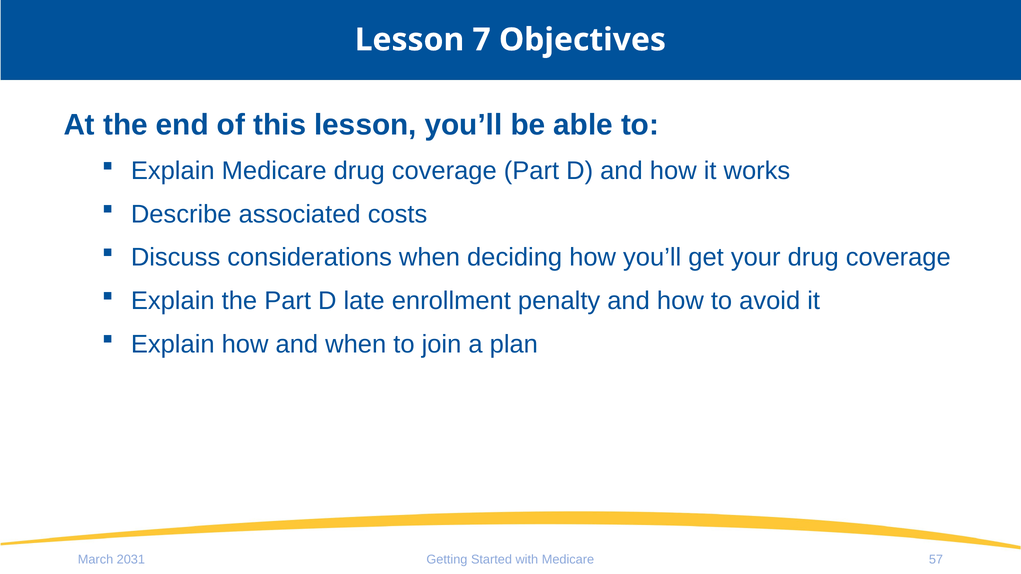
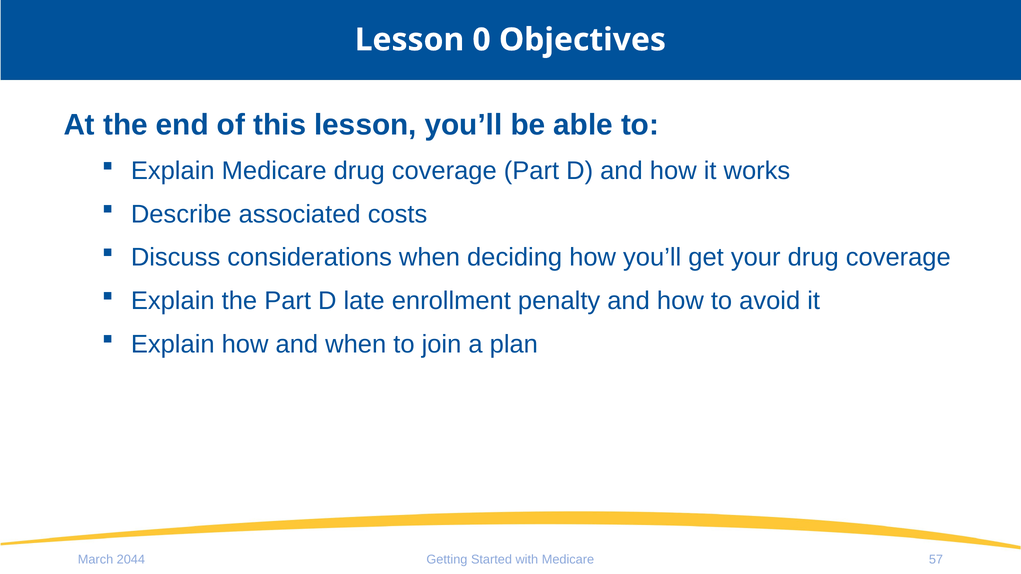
7: 7 -> 0
2031: 2031 -> 2044
